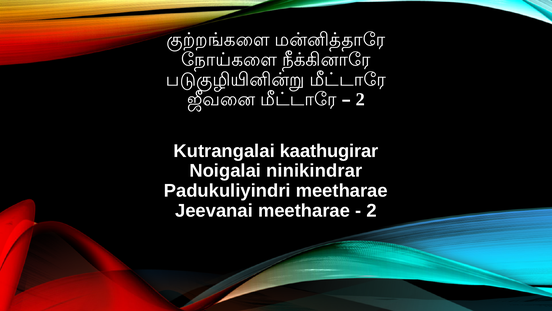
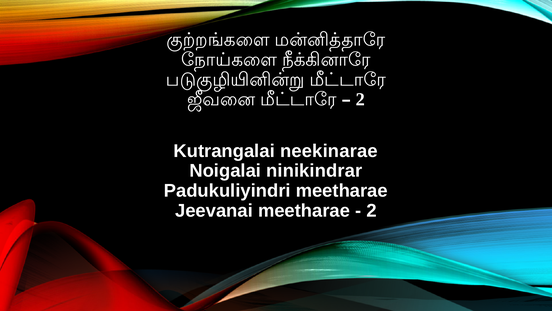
kaathugirar: kaathugirar -> neekinarae
